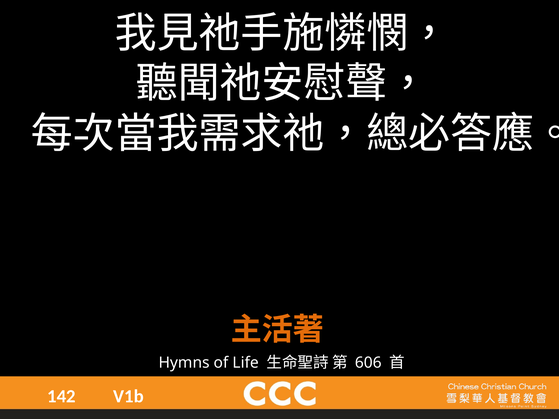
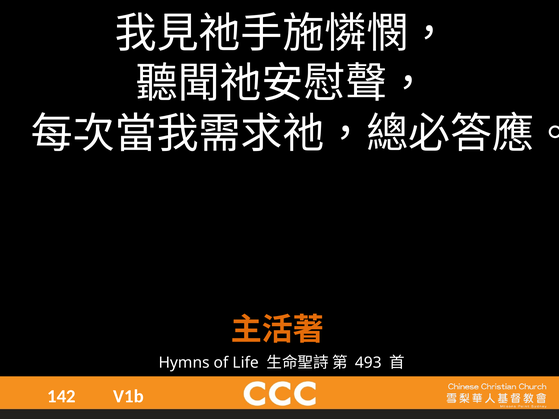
606: 606 -> 493
